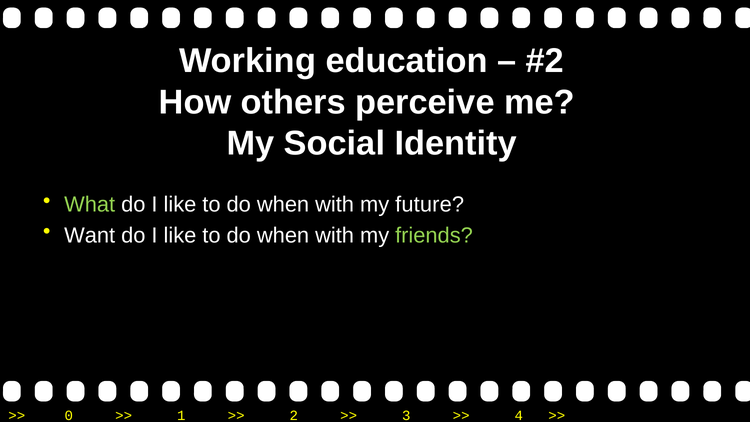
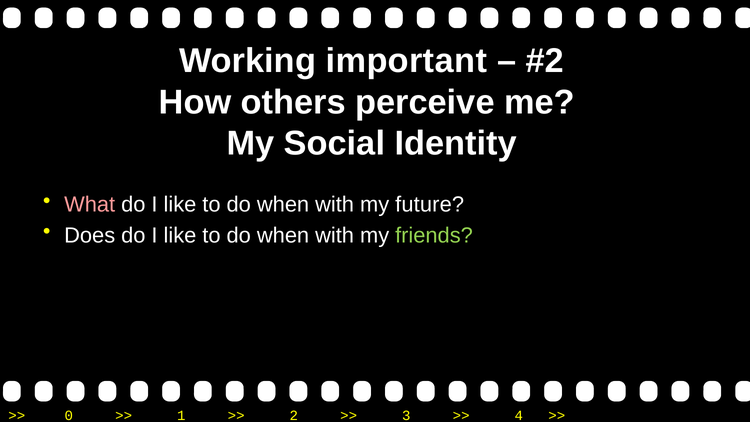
education: education -> important
What colour: light green -> pink
Want: Want -> Does
